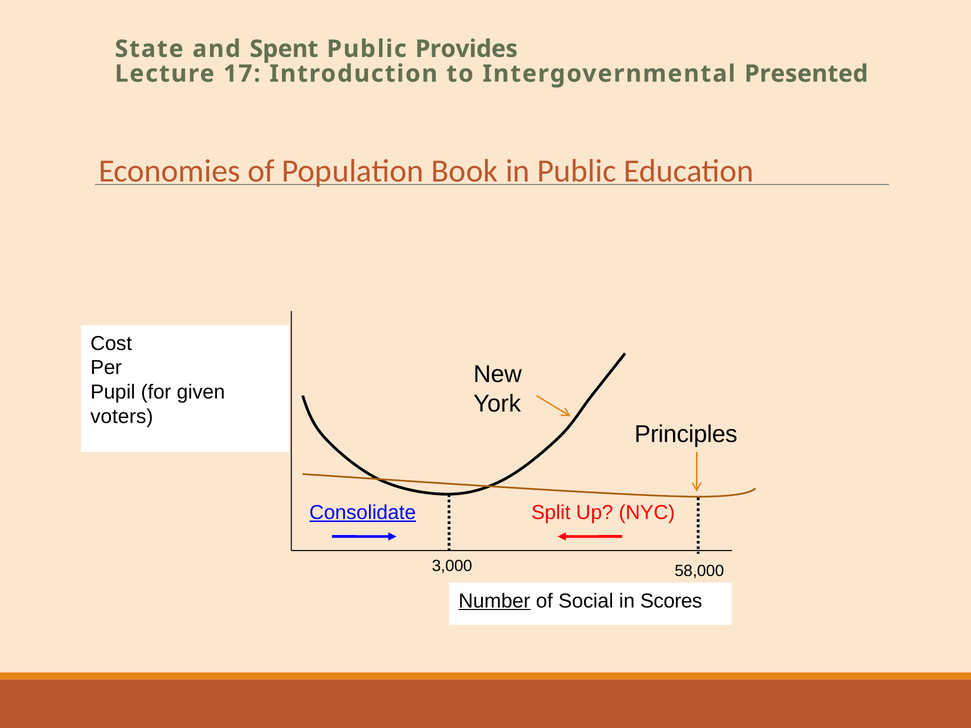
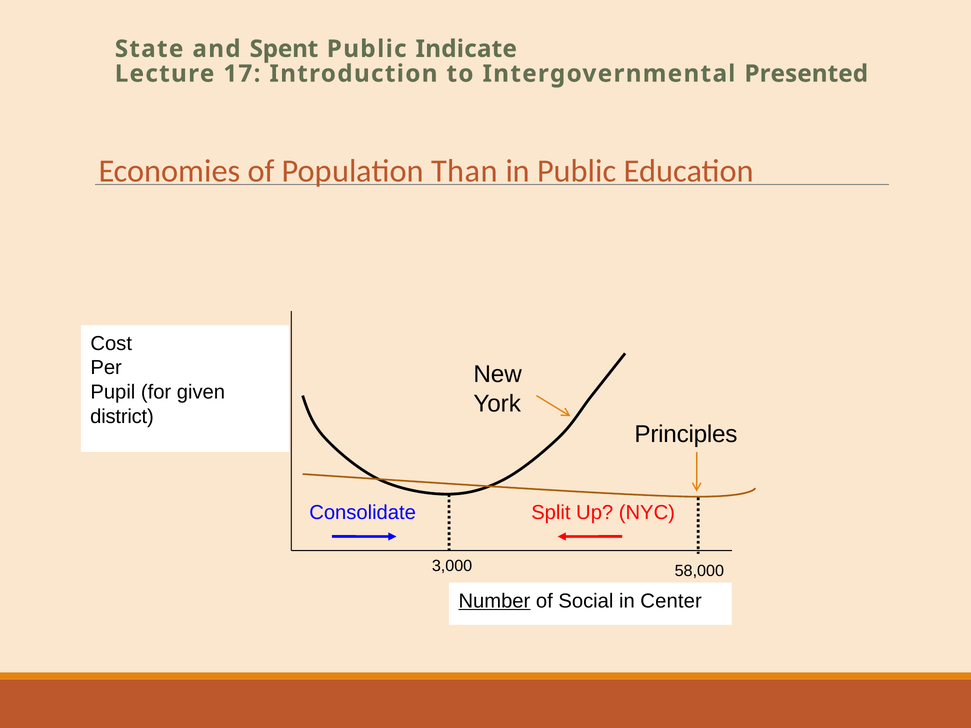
Provides: Provides -> Indicate
Book: Book -> Than
voters: voters -> district
Consolidate underline: present -> none
Scores: Scores -> Center
